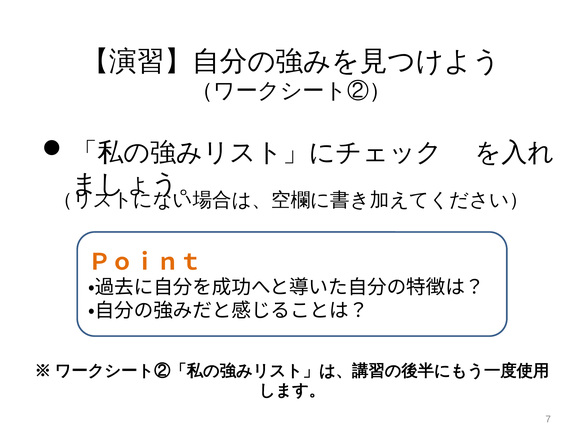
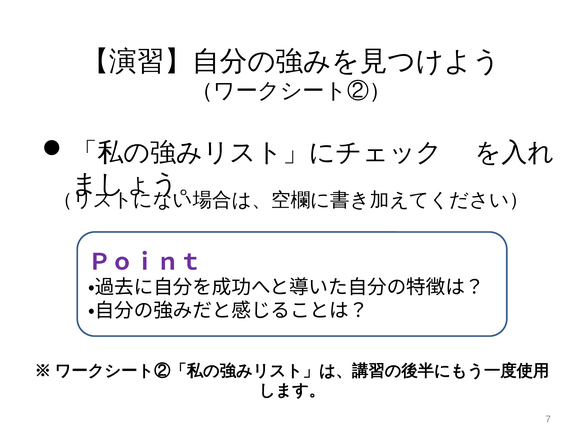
Ｐｏｉｎｔ colour: orange -> purple
